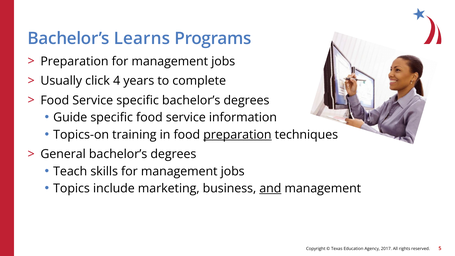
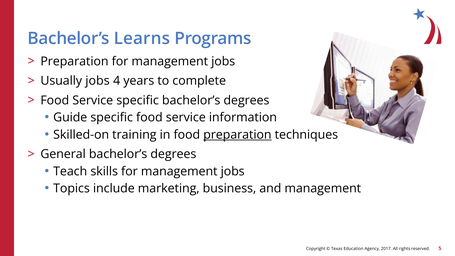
Usually click: click -> jobs
Topics-on: Topics-on -> Skilled-on
and underline: present -> none
